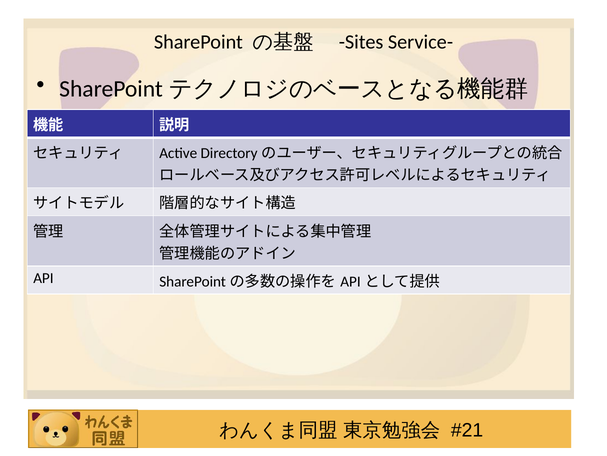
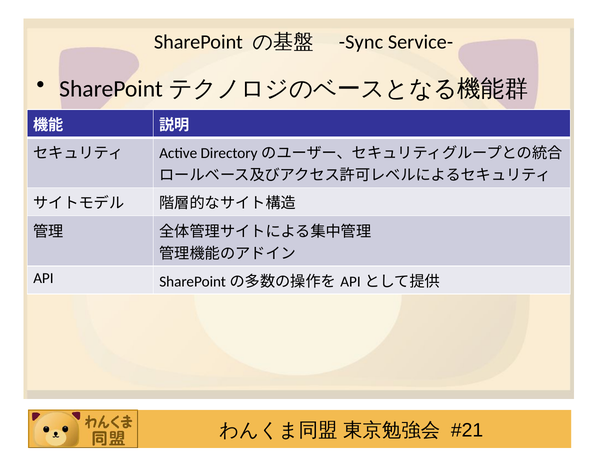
Sites: Sites -> Sync
